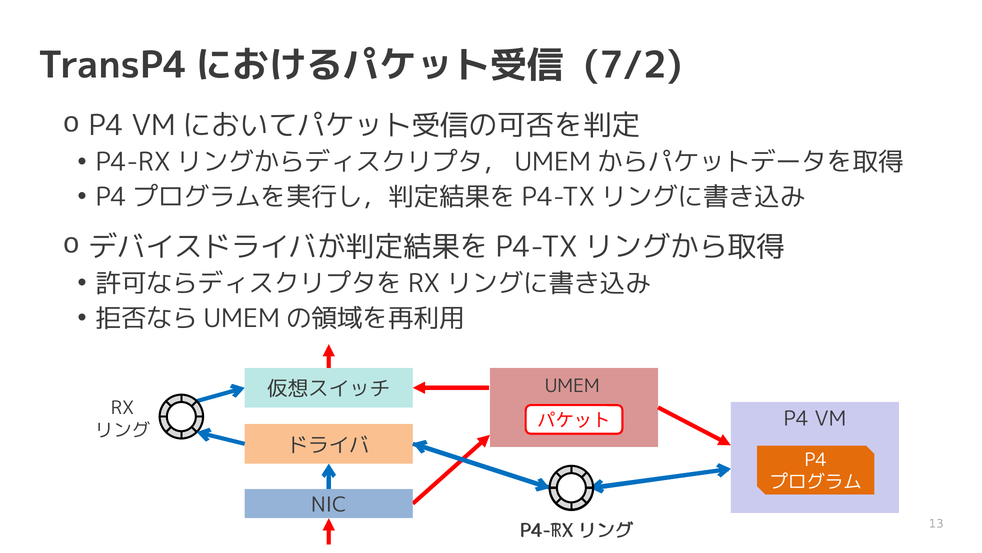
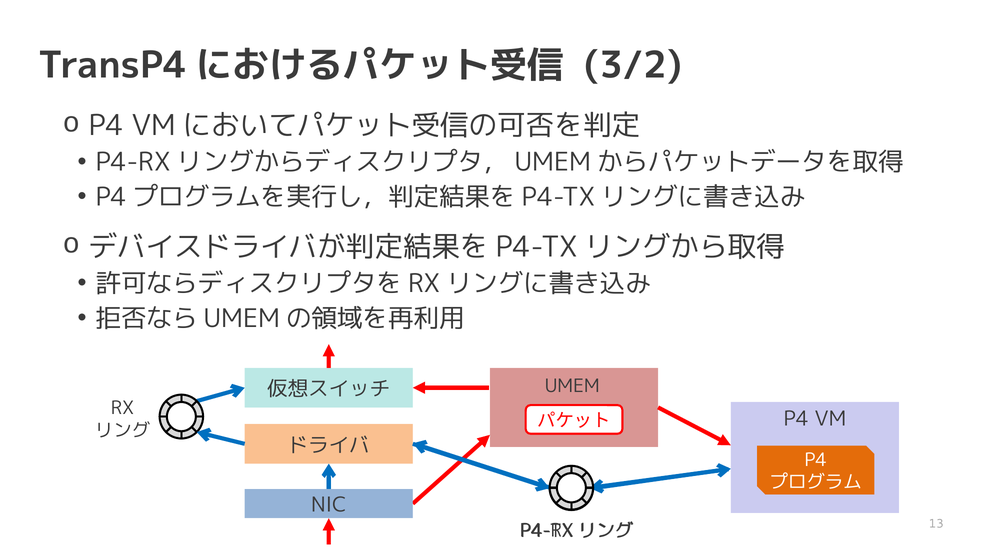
7/2: 7/2 -> 3/2
